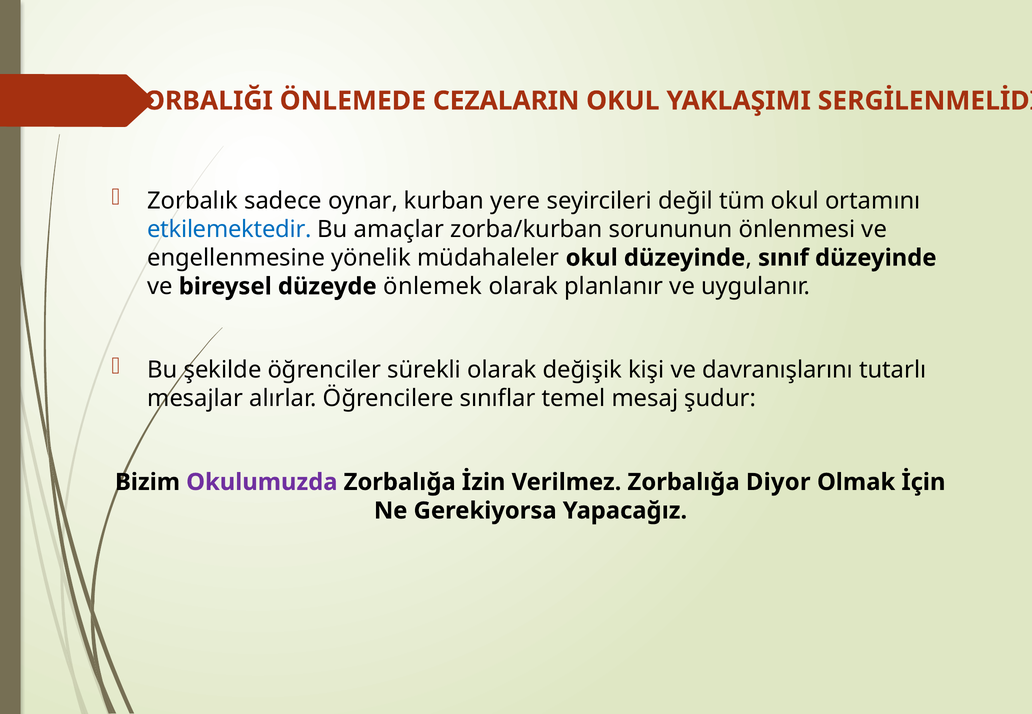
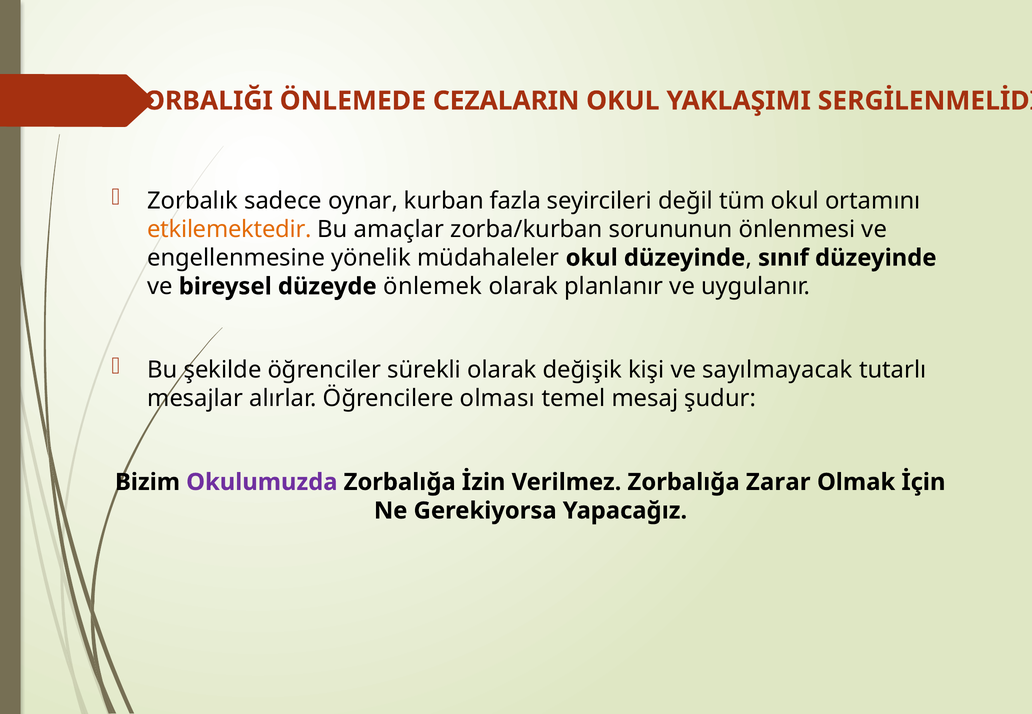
yere: yere -> fazla
etkilemektedir colour: blue -> orange
davranışlarını: davranışlarını -> sayılmayacak
sınıflar: sınıflar -> olması
Diyor: Diyor -> Zarar
